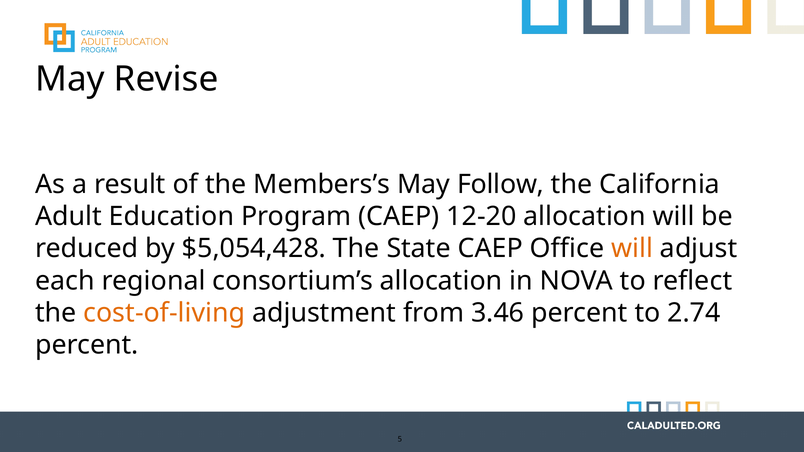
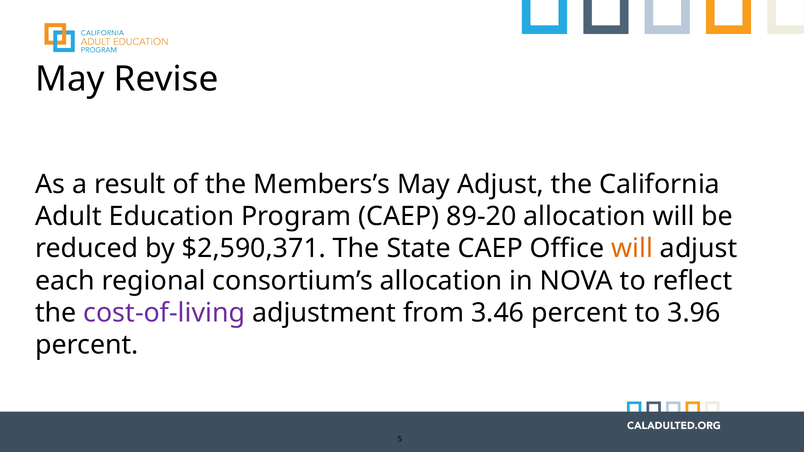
May Follow: Follow -> Adjust
12-20: 12-20 -> 89-20
$5,054,428: $5,054,428 -> $2,590,371
cost-of-living colour: orange -> purple
2.74: 2.74 -> 3.96
